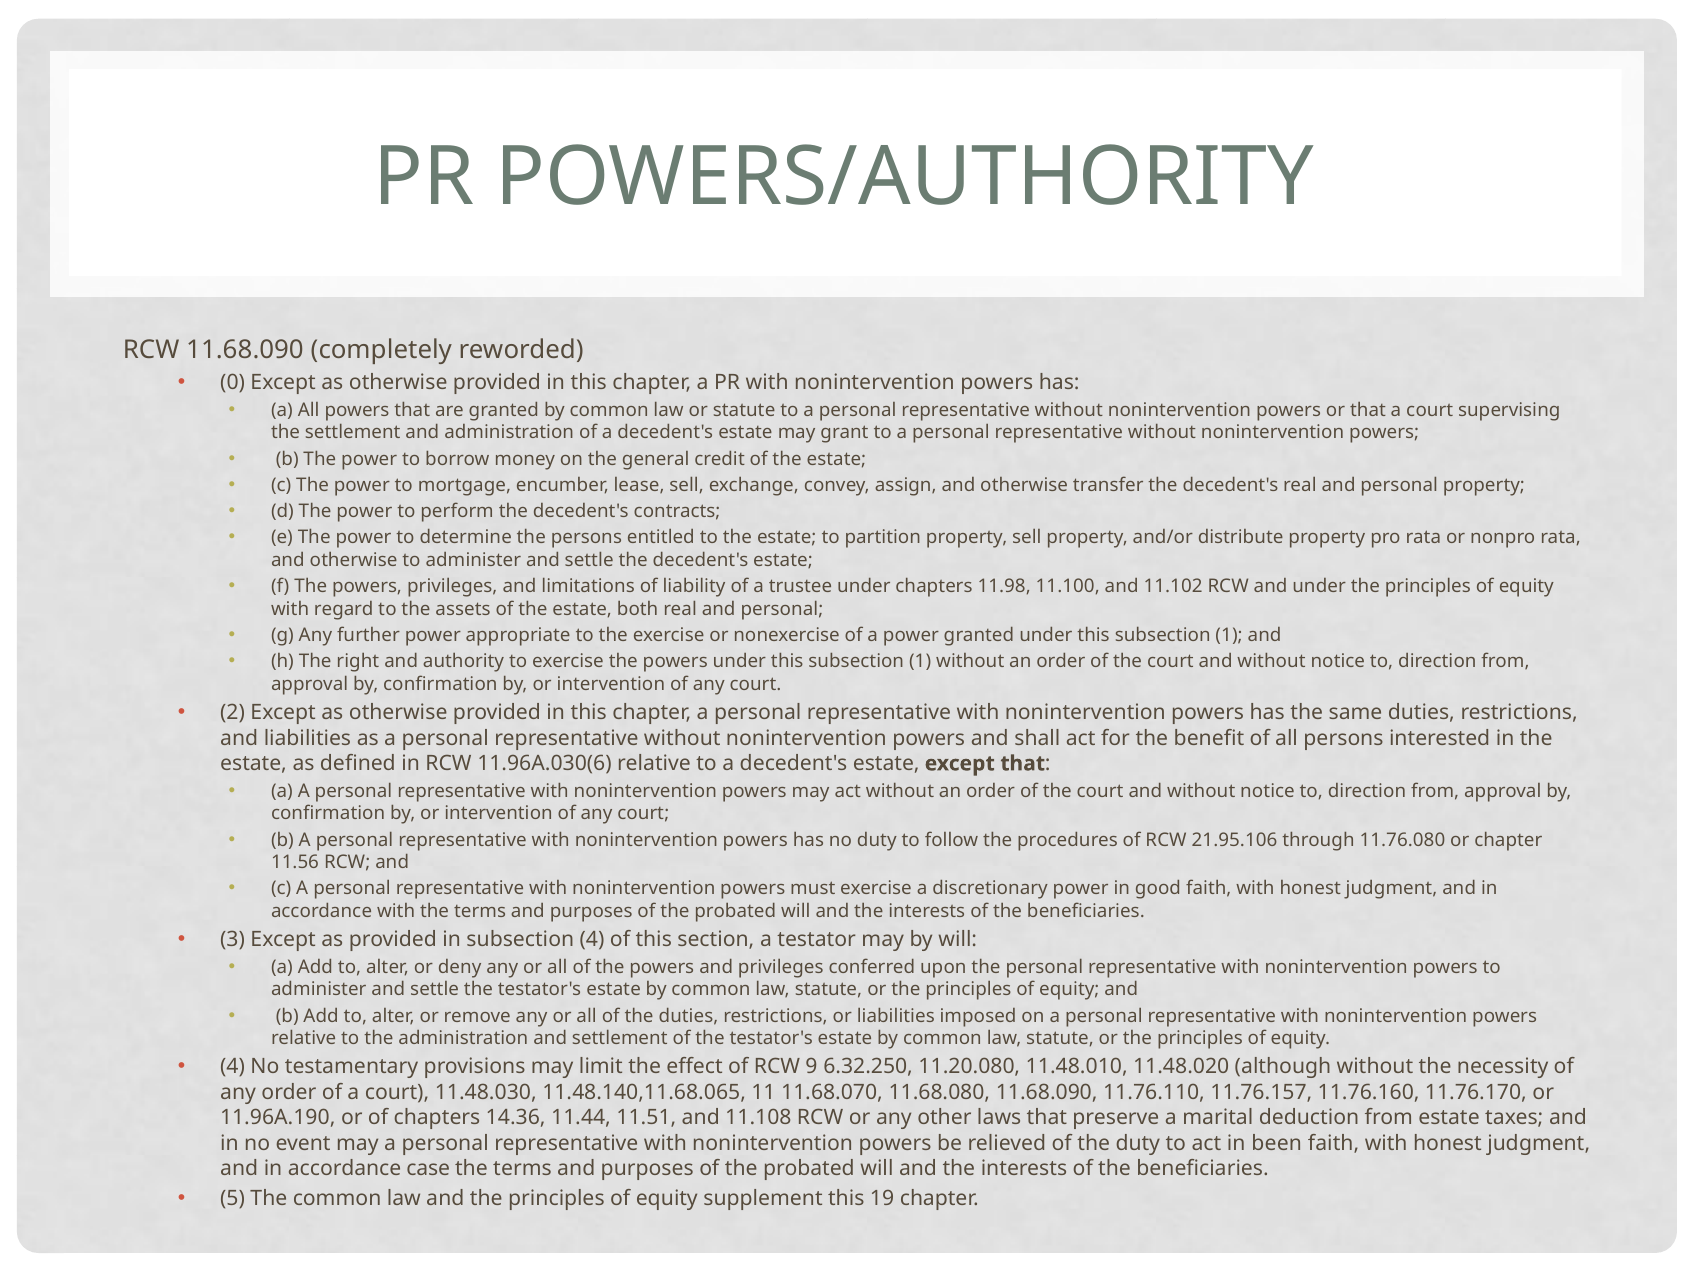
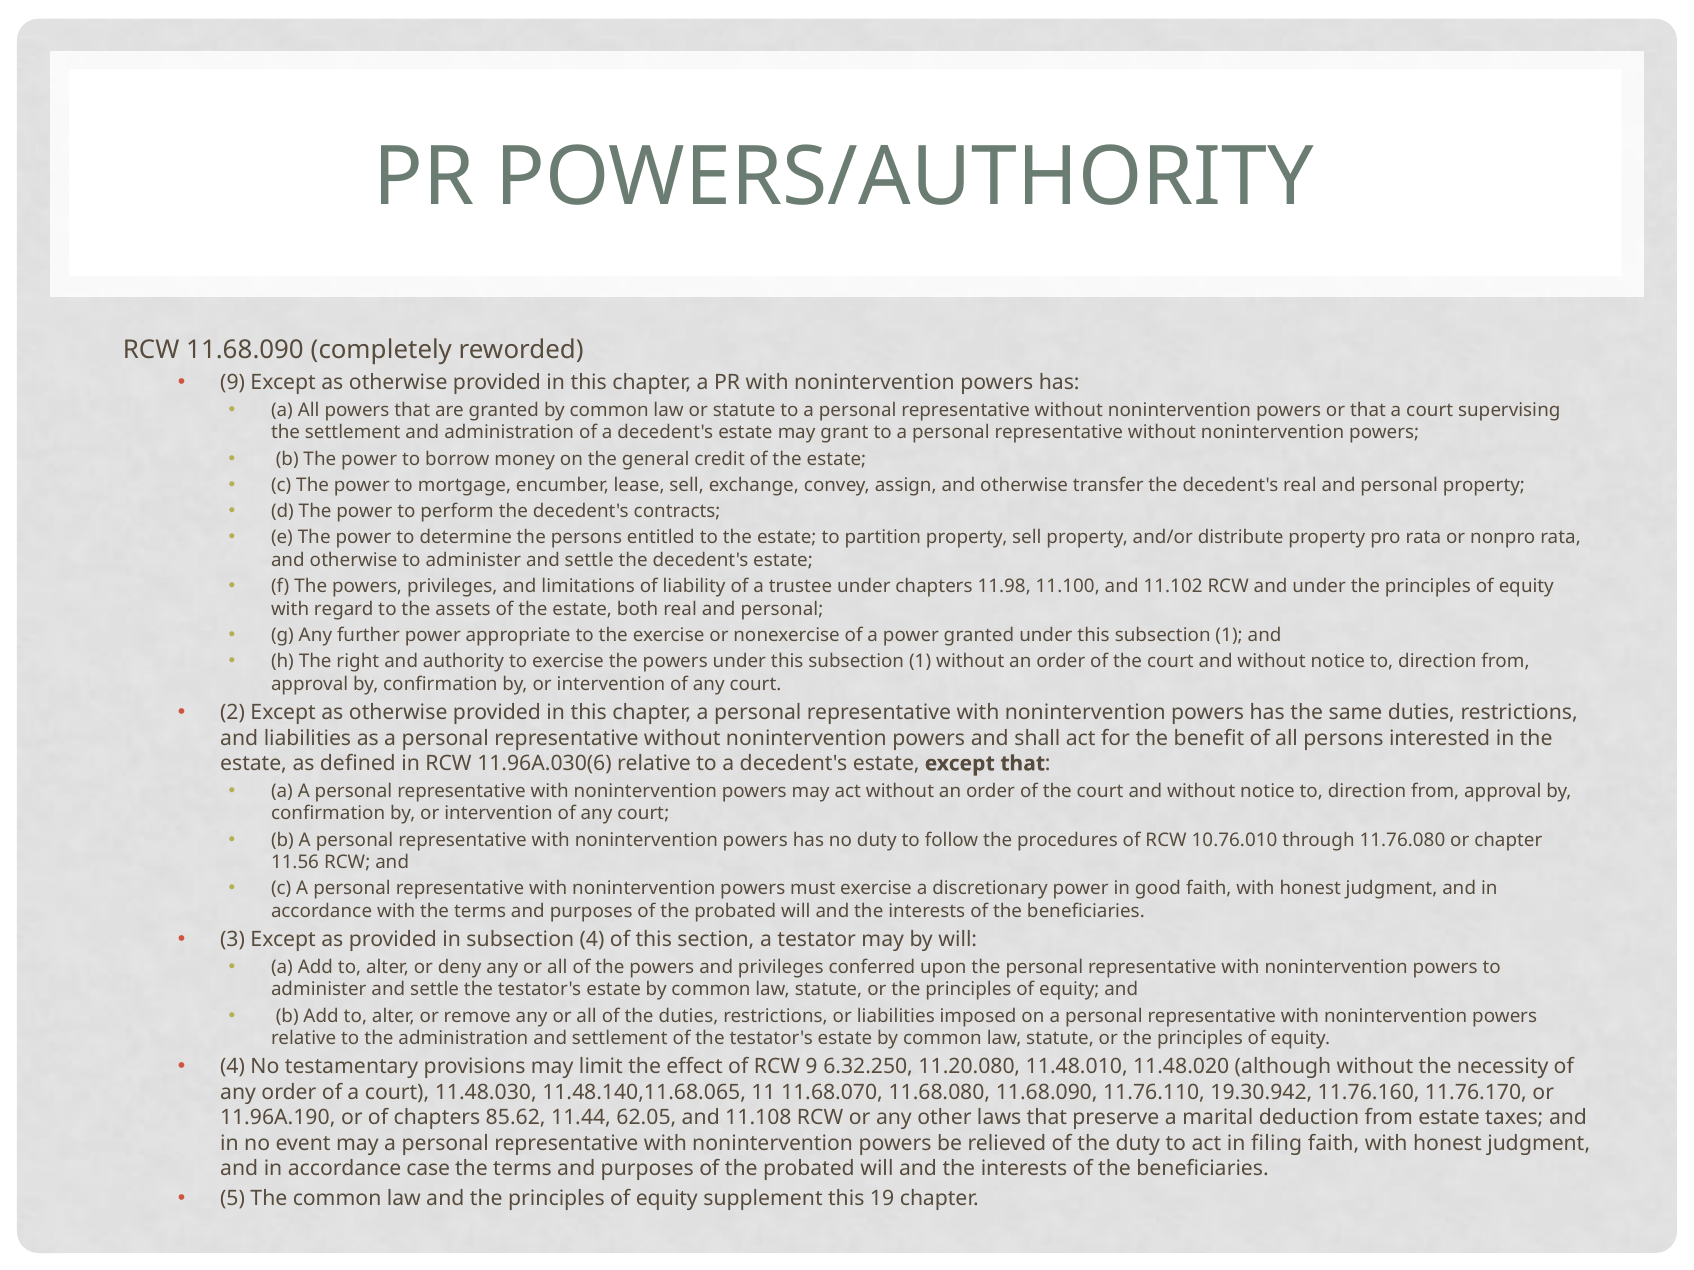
0 at (233, 383): 0 -> 9
21.95.106: 21.95.106 -> 10.76.010
11.76.157: 11.76.157 -> 19.30.942
14.36: 14.36 -> 85.62
11.51: 11.51 -> 62.05
been: been -> filing
